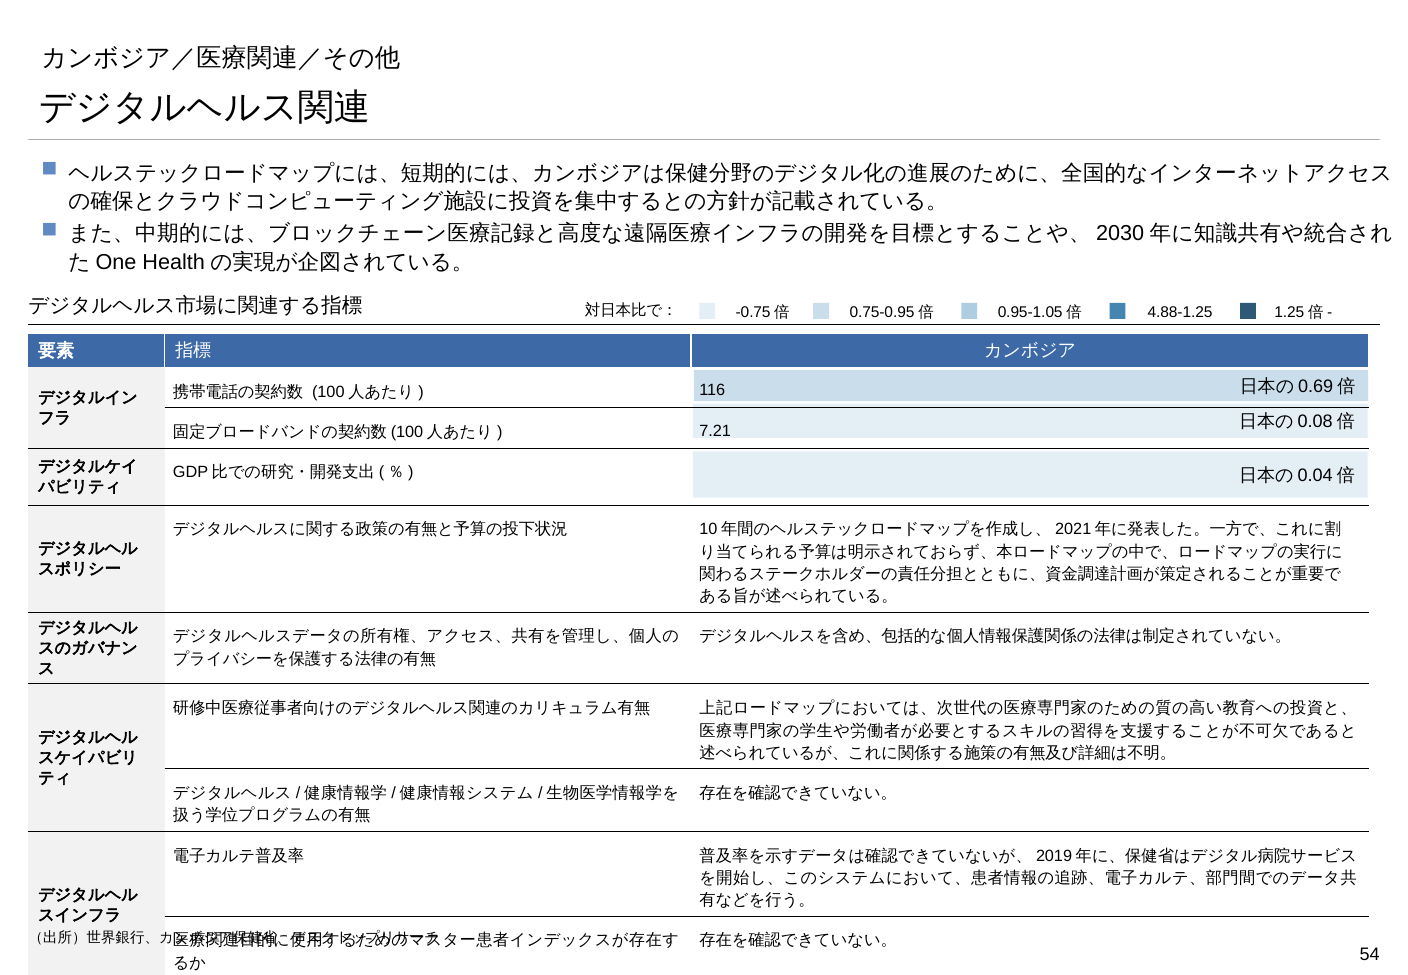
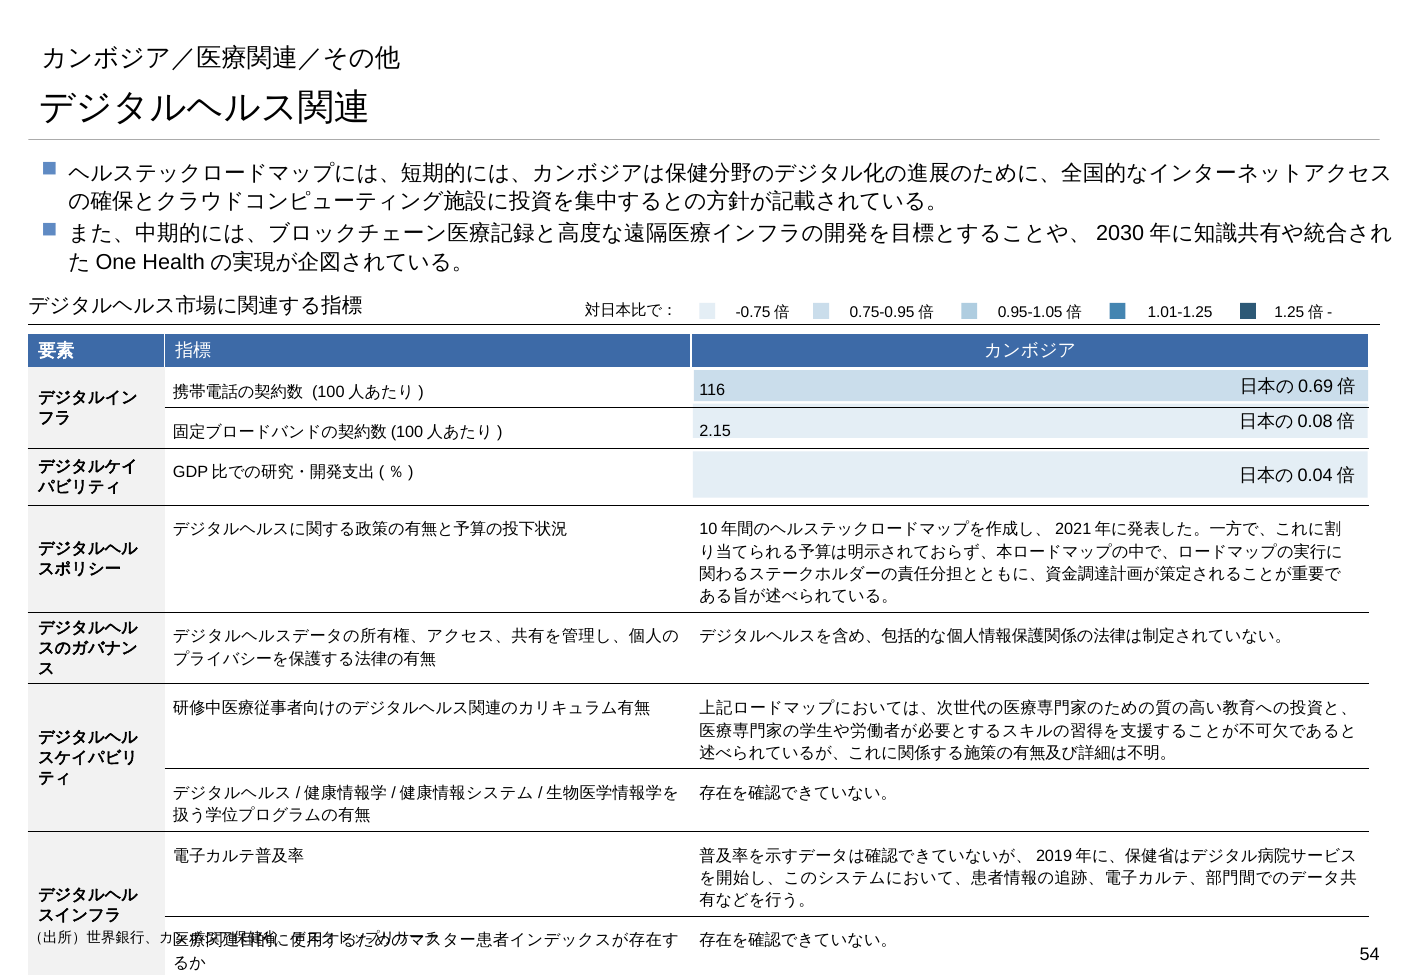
4.88-1.25: 4.88-1.25 -> 1.01-1.25
7.21: 7.21 -> 2.15
